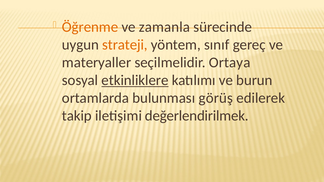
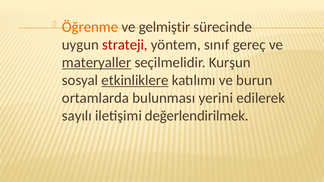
zamanla: zamanla -> gelmiştir
strateji colour: orange -> red
materyaller underline: none -> present
Ortaya: Ortaya -> Kurşun
görüş: görüş -> yerini
takip: takip -> sayılı
